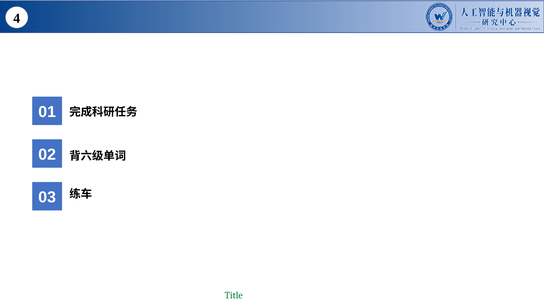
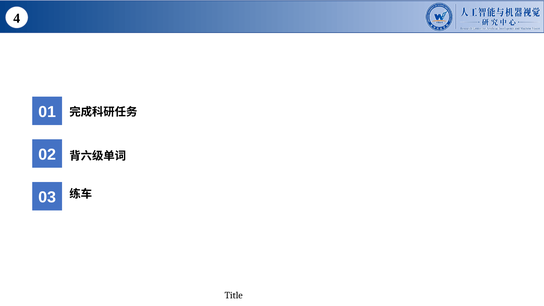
Title colour: green -> black
